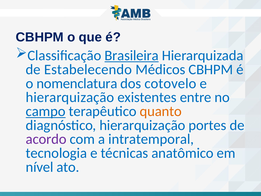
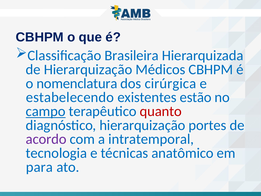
Brasileira underline: present -> none
de Estabelecendo: Estabelecendo -> Hierarquização
cotovelo: cotovelo -> cirúrgica
hierarquização at (70, 97): hierarquização -> estabelecendo
entre: entre -> estão
quanto colour: orange -> red
nível: nível -> para
